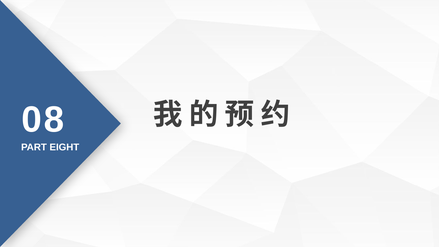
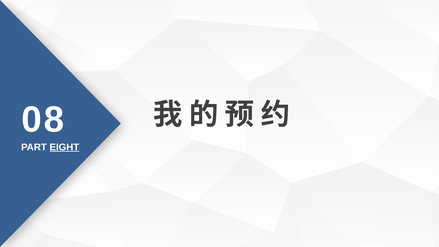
EIGHT underline: none -> present
